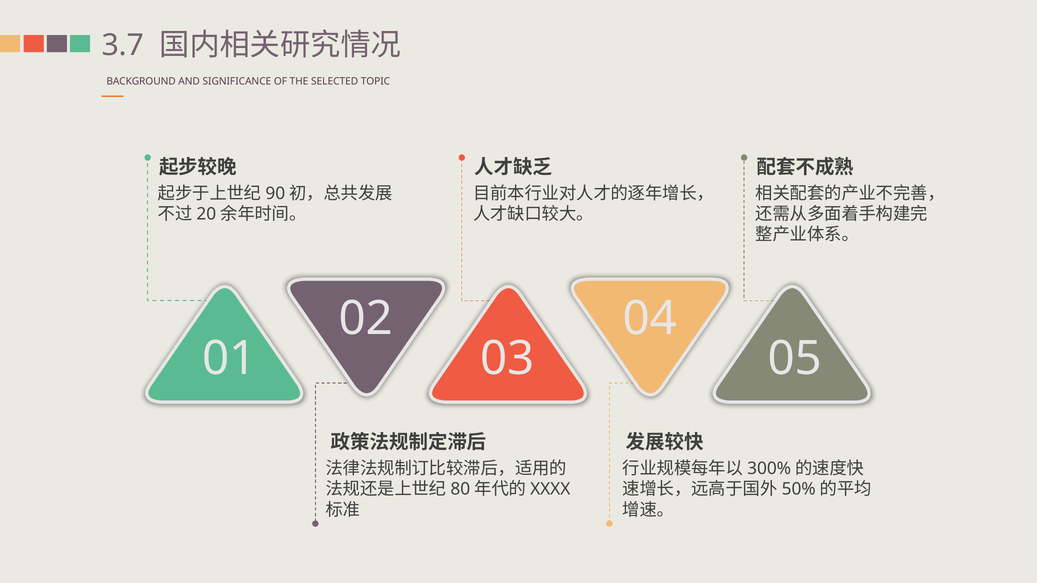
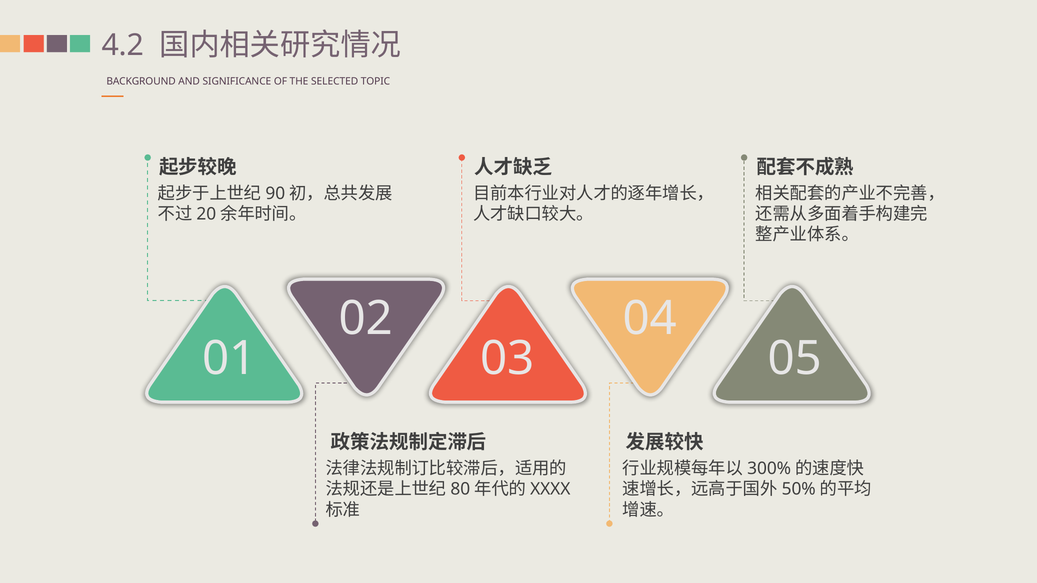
3.7: 3.7 -> 4.2
